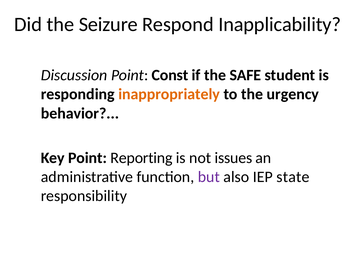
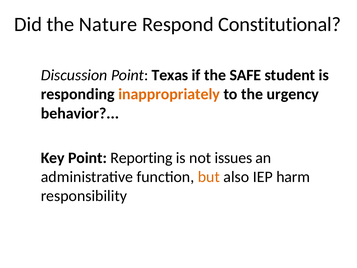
Seizure: Seizure -> Nature
Inapplicability: Inapplicability -> Constitutional
Const: Const -> Texas
but colour: purple -> orange
state: state -> harm
